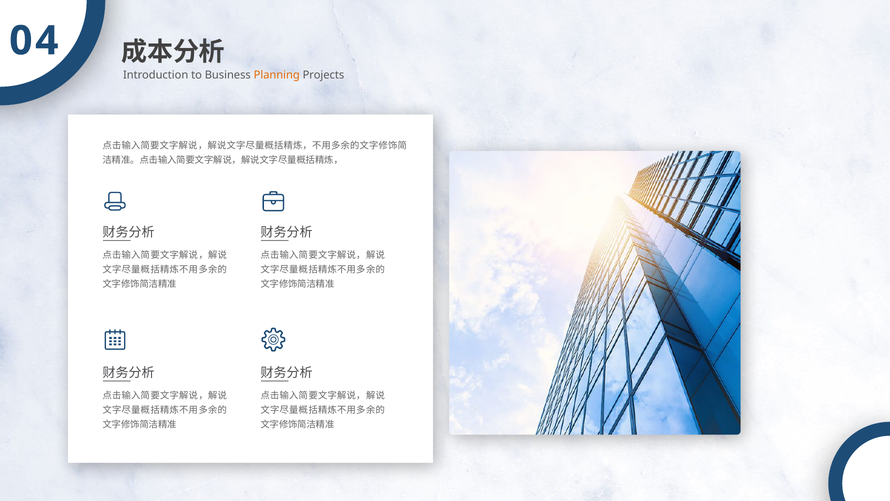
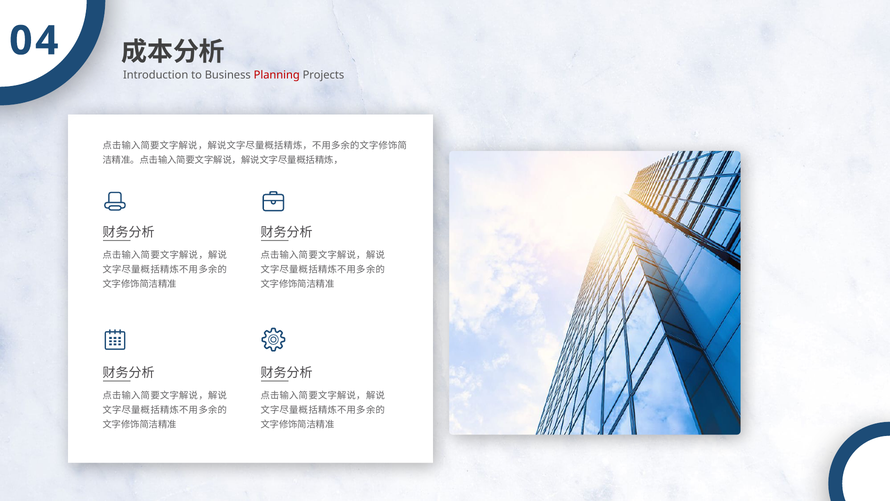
Planning colour: orange -> red
